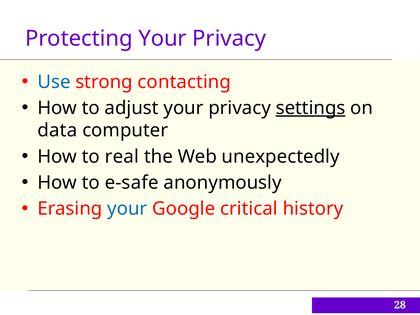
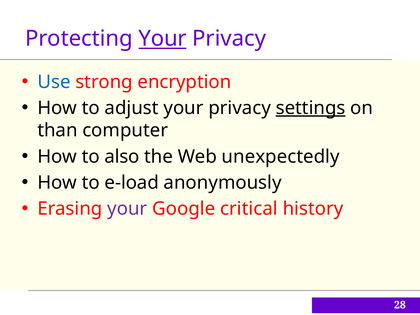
Your at (163, 39) underline: none -> present
contacting: contacting -> encryption
data: data -> than
real: real -> also
e-safe: e-safe -> e-load
your at (127, 209) colour: blue -> purple
